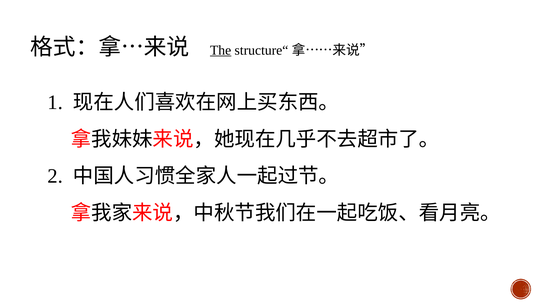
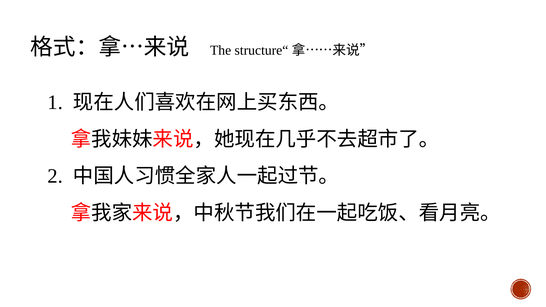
The underline: present -> none
